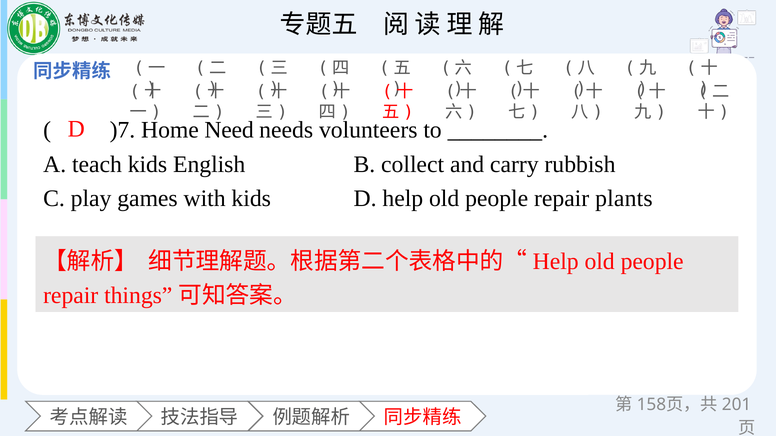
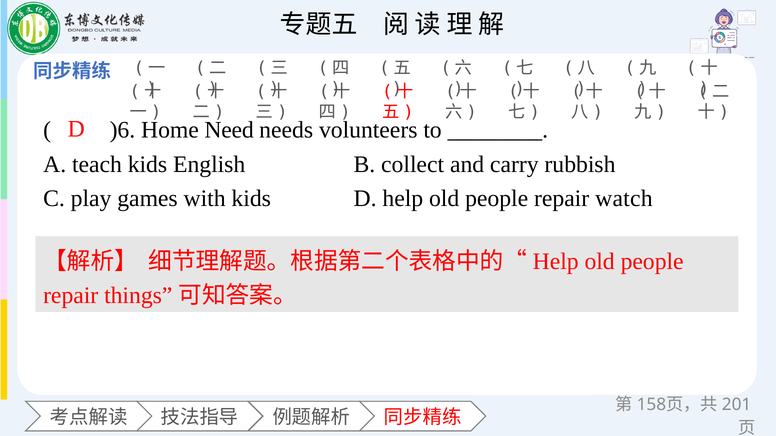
)7: )7 -> )6
plants: plants -> watch
